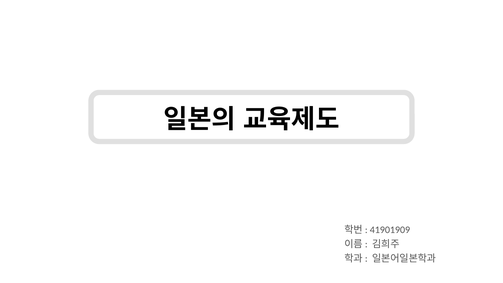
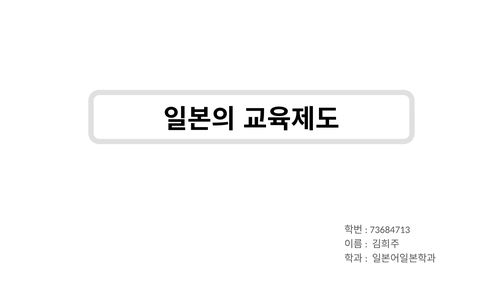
41901909: 41901909 -> 73684713
